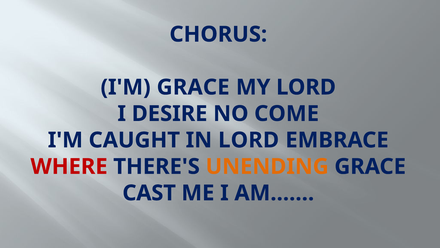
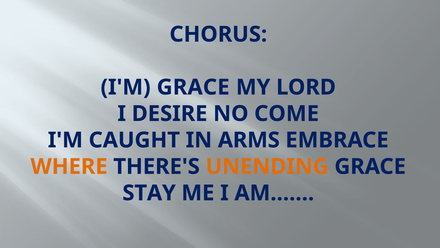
IN LORD: LORD -> ARMS
WHERE colour: red -> orange
CAST: CAST -> STAY
